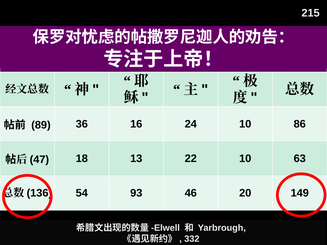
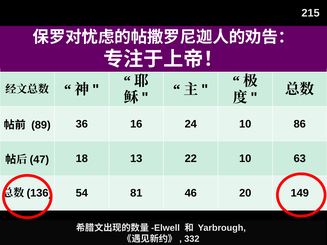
93: 93 -> 81
